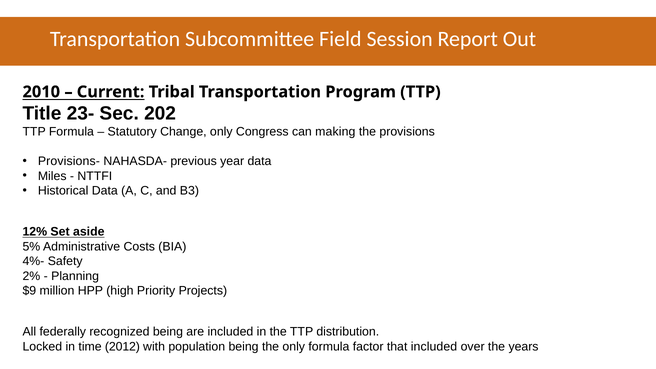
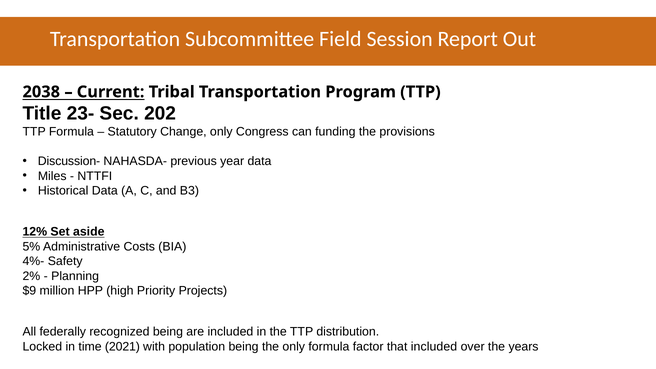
2010: 2010 -> 2038
making: making -> funding
Provisions-: Provisions- -> Discussion-
2012: 2012 -> 2021
